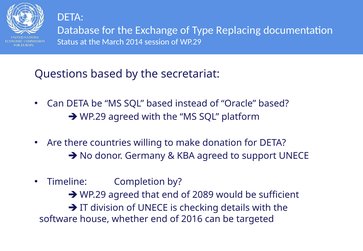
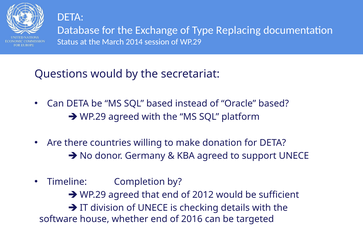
Questions based: based -> would
2089: 2089 -> 2012
